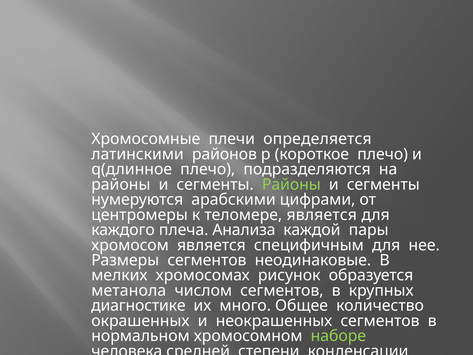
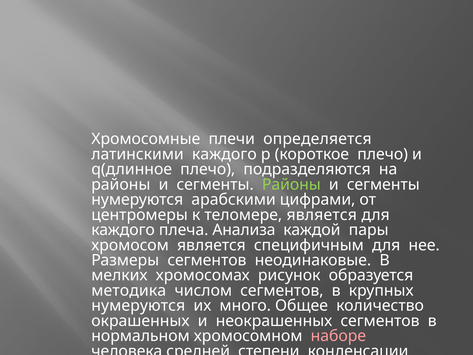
латинскими районов: районов -> каждого
метанола: метанола -> методика
диагностике at (138, 306): диагностике -> нумеруются
наборе colour: light green -> pink
